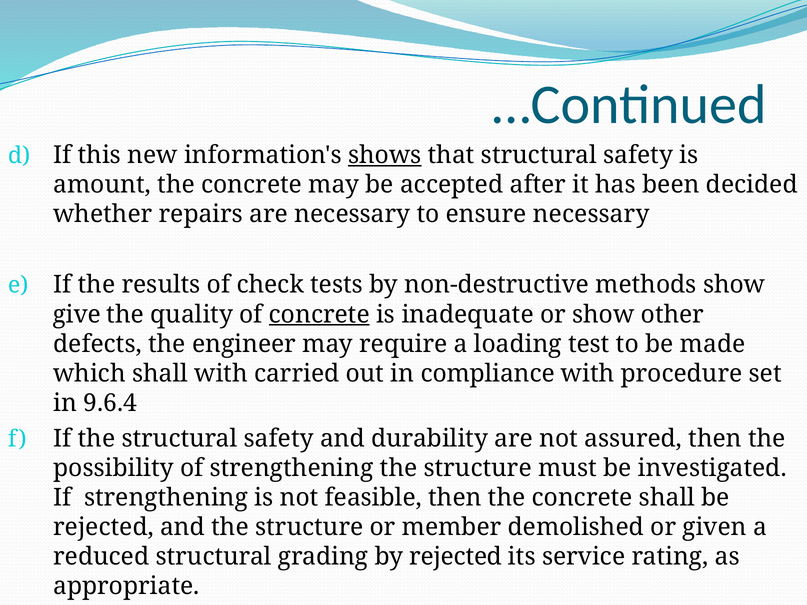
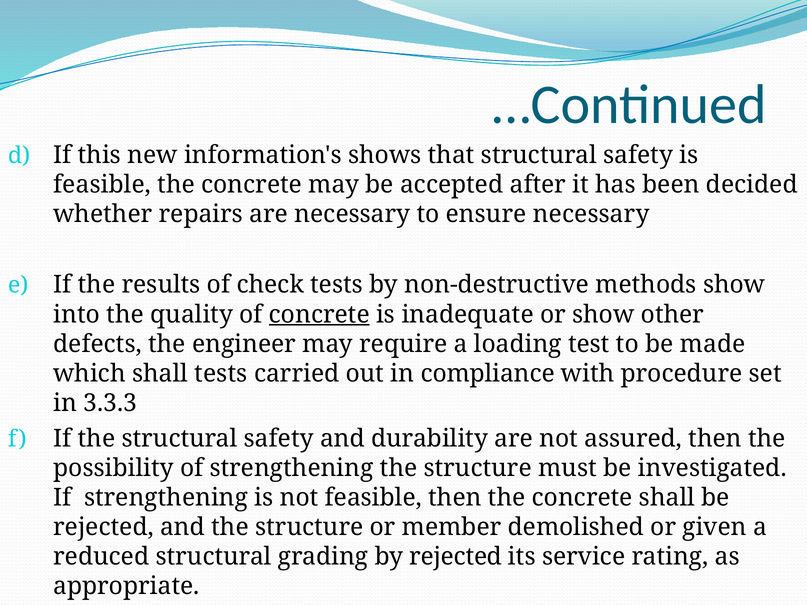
shows underline: present -> none
amount at (102, 185): amount -> feasible
give: give -> into
shall with: with -> tests
9.6.4: 9.6.4 -> 3.3.3
